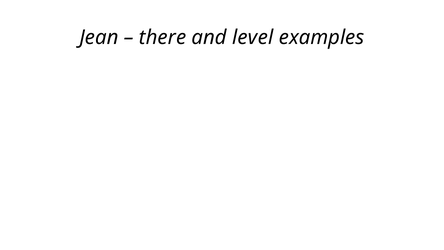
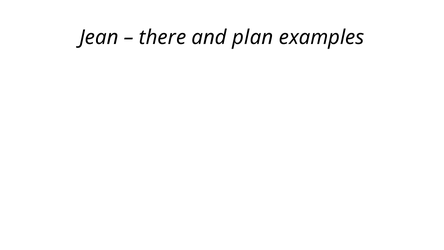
level: level -> plan
